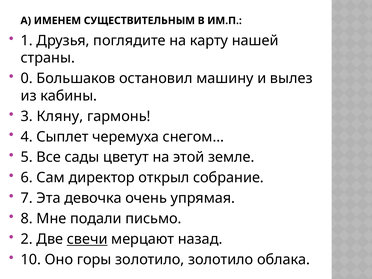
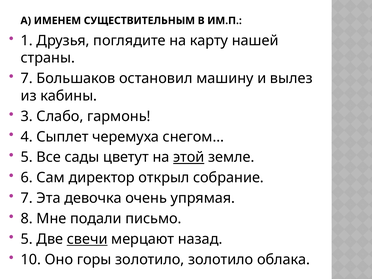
0 at (27, 78): 0 -> 7
Кляну: Кляну -> Слабо
этой underline: none -> present
2 at (27, 239): 2 -> 5
